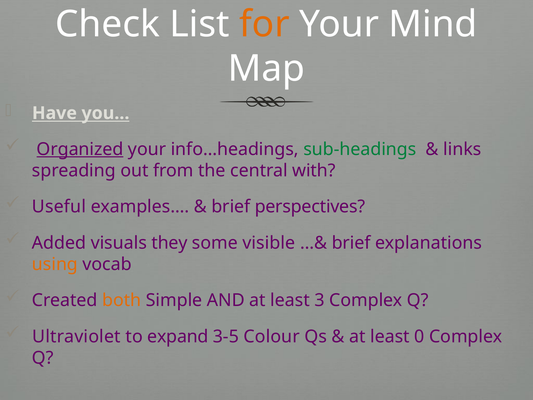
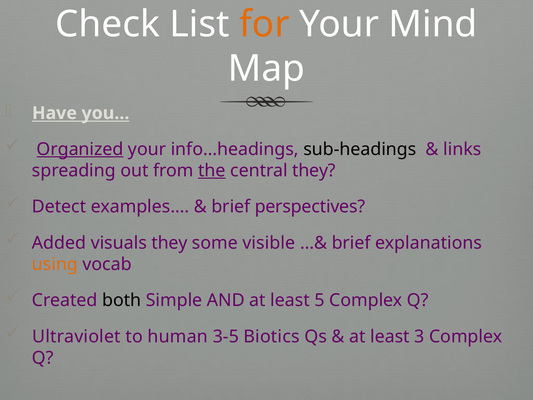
sub-headings colour: green -> black
the underline: none -> present
central with: with -> they
Useful: Useful -> Detect
both colour: orange -> black
3: 3 -> 5
expand: expand -> human
Colour: Colour -> Biotics
0: 0 -> 3
